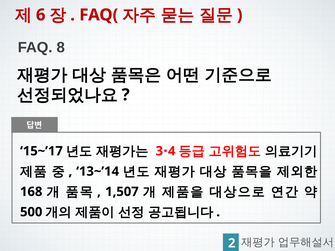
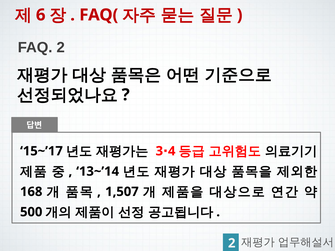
FAQ 8: 8 -> 2
